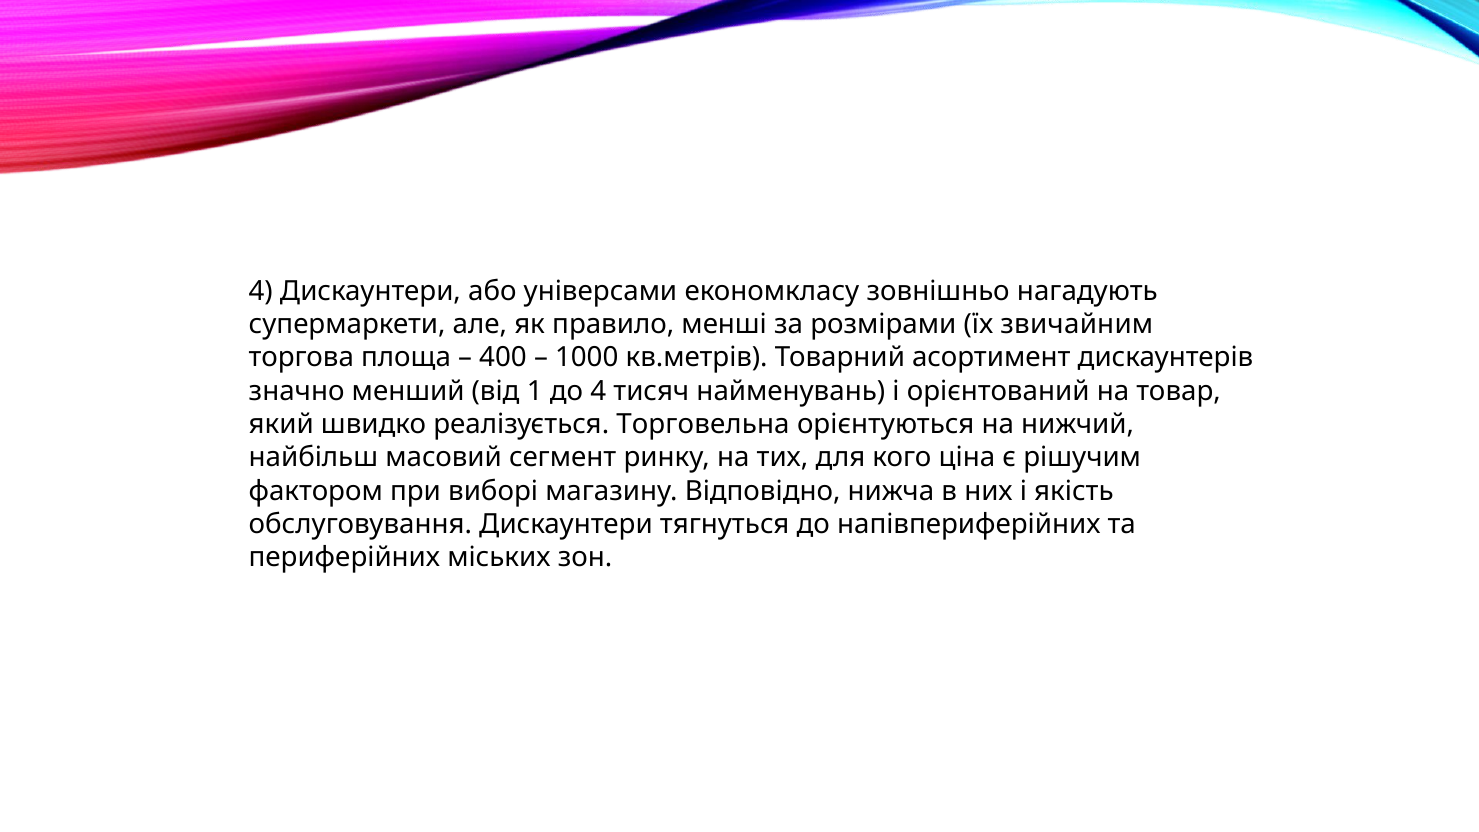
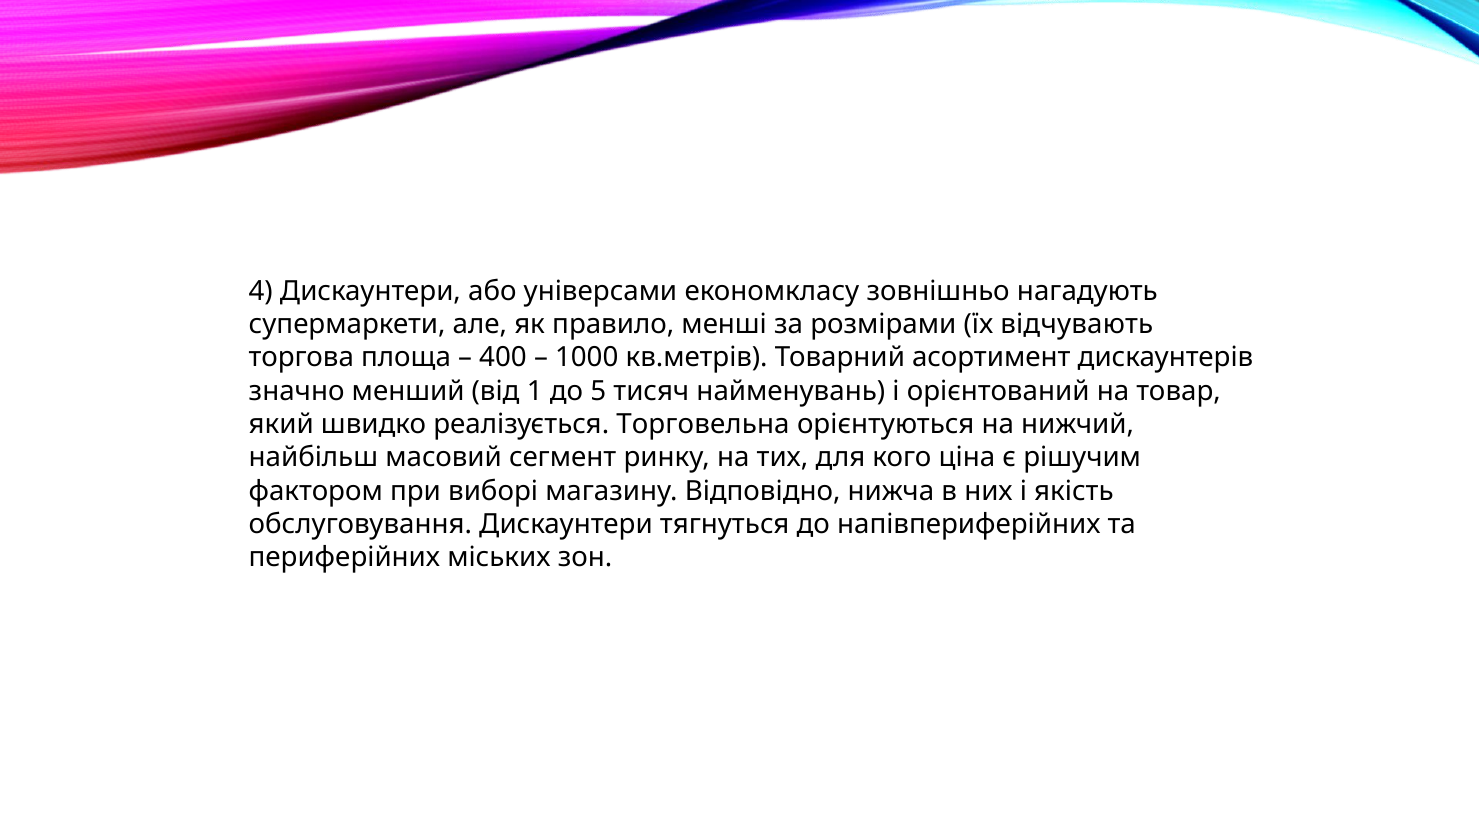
звичайним: звичайним -> відчувають
до 4: 4 -> 5
